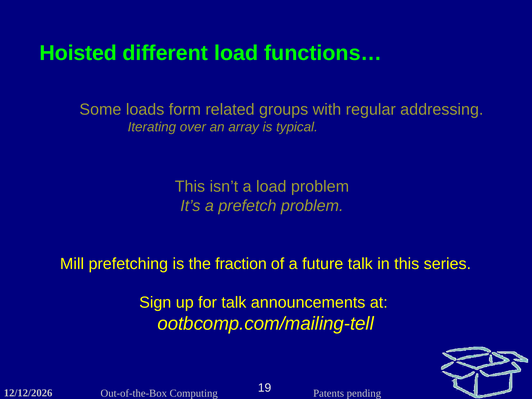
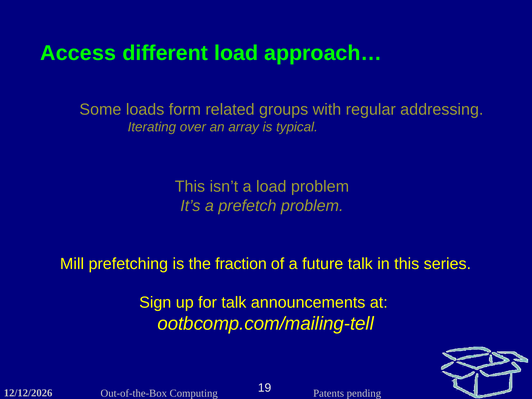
Hoisted: Hoisted -> Access
functions…: functions… -> approach…
